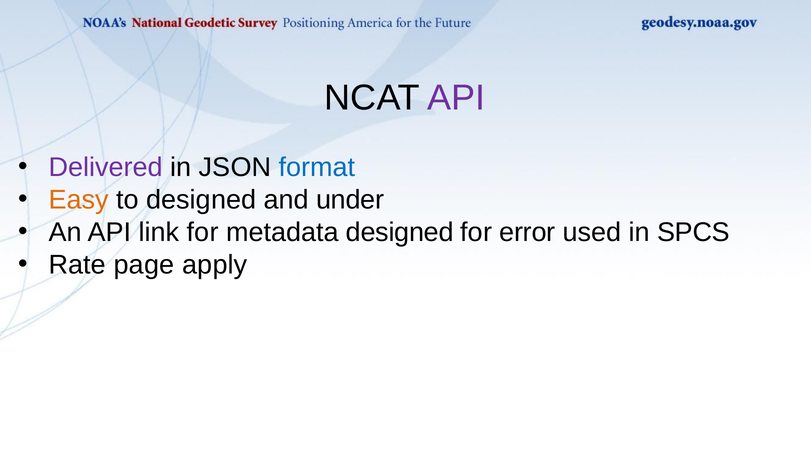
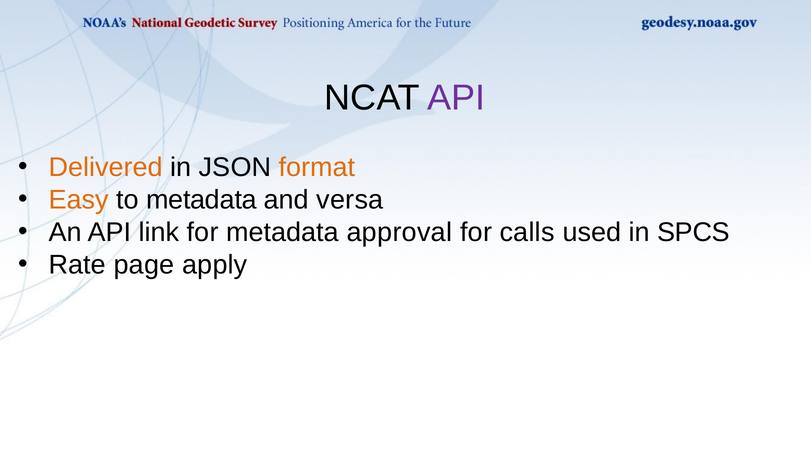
Delivered colour: purple -> orange
format colour: blue -> orange
to designed: designed -> metadata
under: under -> versa
metadata designed: designed -> approval
error: error -> calls
